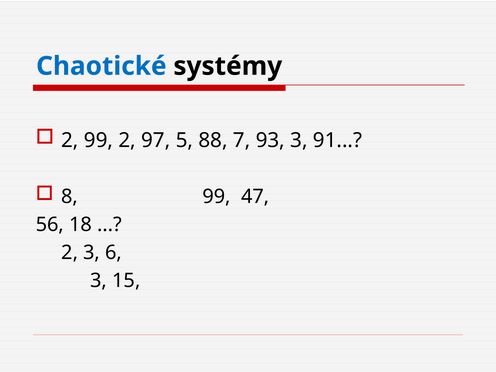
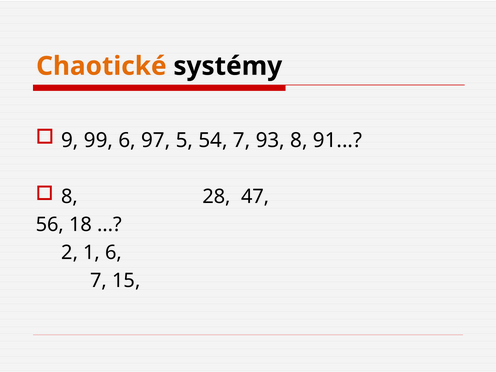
Chaotické colour: blue -> orange
2 at (70, 140): 2 -> 9
99 2: 2 -> 6
88: 88 -> 54
93 3: 3 -> 8
8 99: 99 -> 28
2 3: 3 -> 1
3 at (99, 281): 3 -> 7
